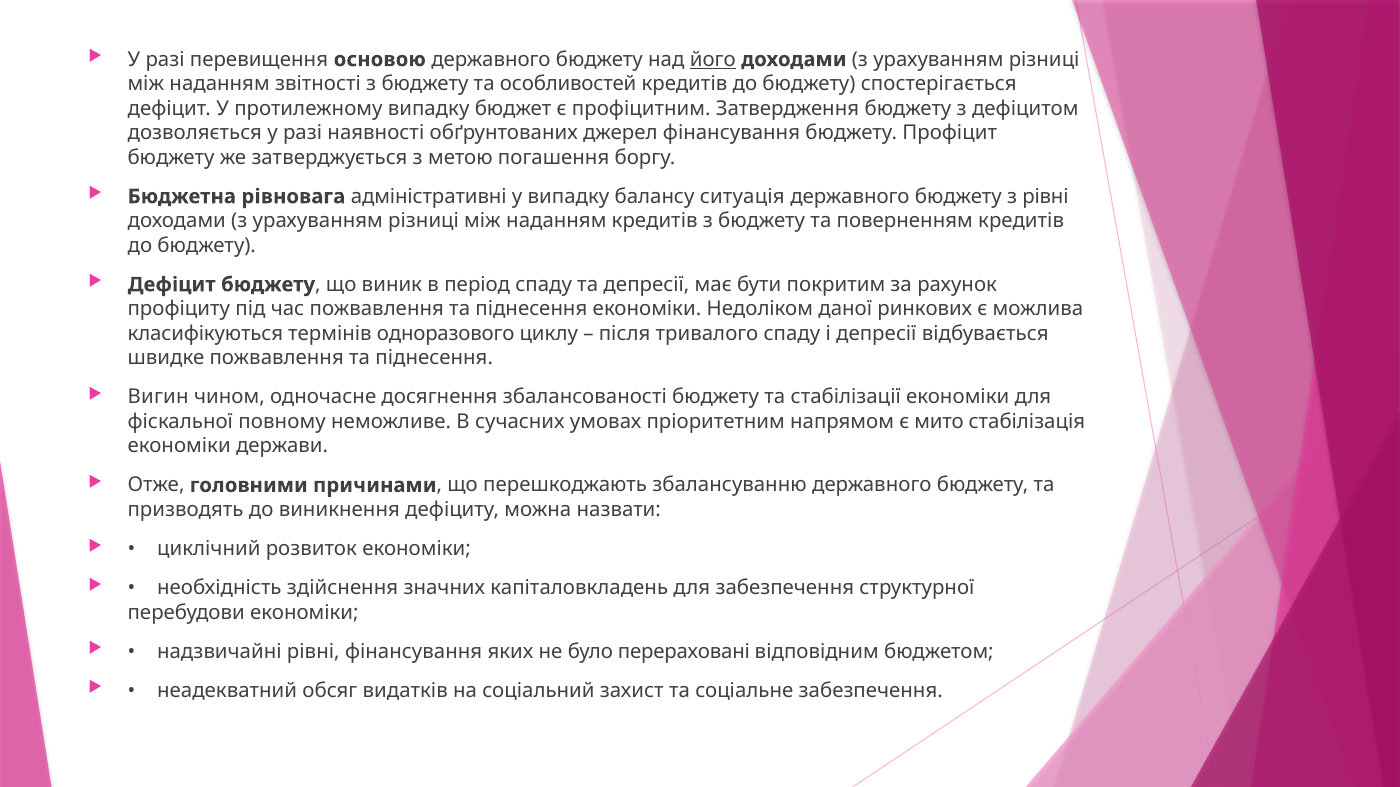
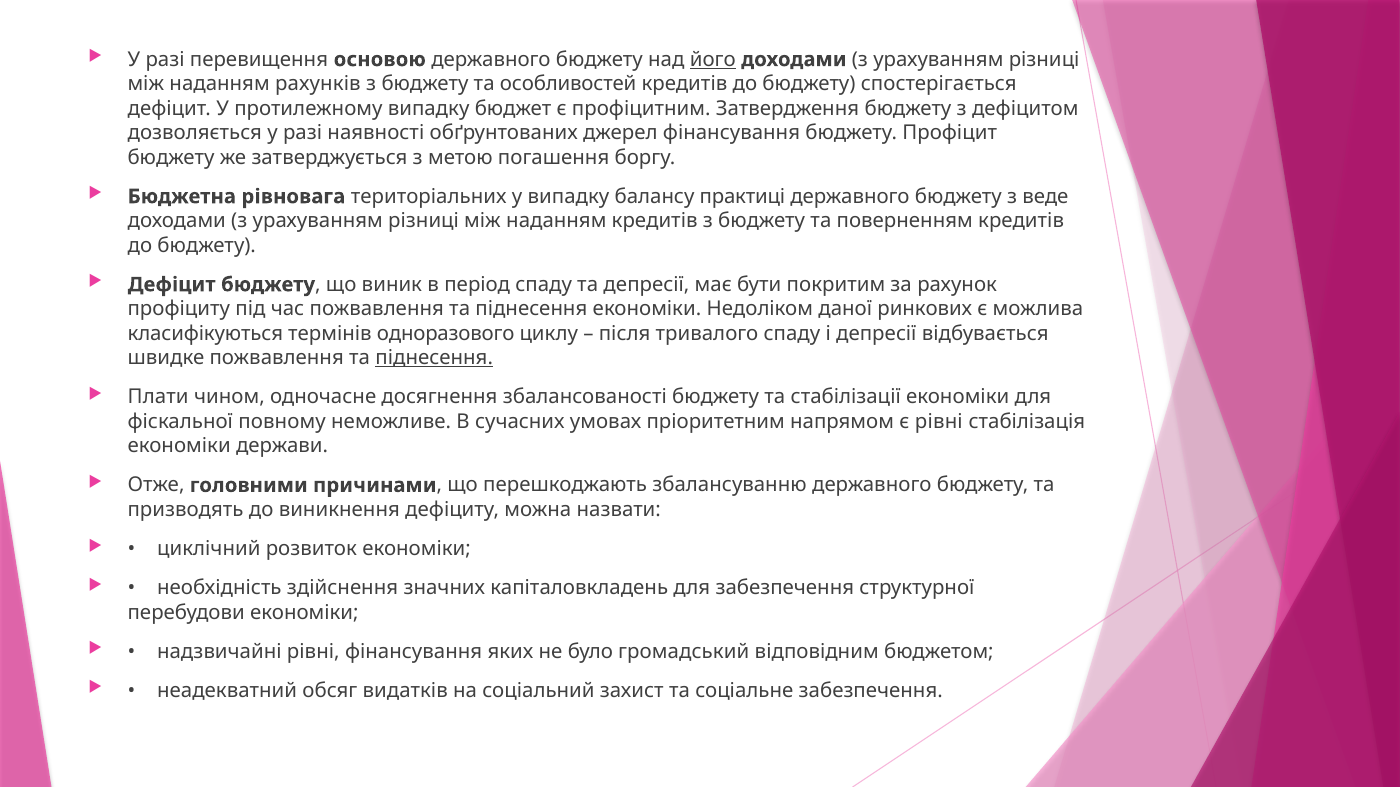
звітності: звітності -> рахунків
адміністративні: адміністративні -> територіальних
ситуація: ситуація -> практиці
з рівні: рівні -> веде
піднесення at (434, 358) underline: none -> present
Вигин: Вигин -> Плати
є мито: мито -> рівні
перераховані: перераховані -> громадський
